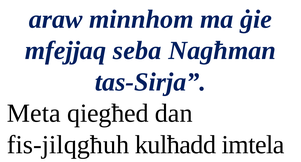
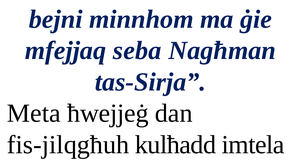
araw: araw -> bejni
qiegħed: qiegħed -> ħwejjeġ
